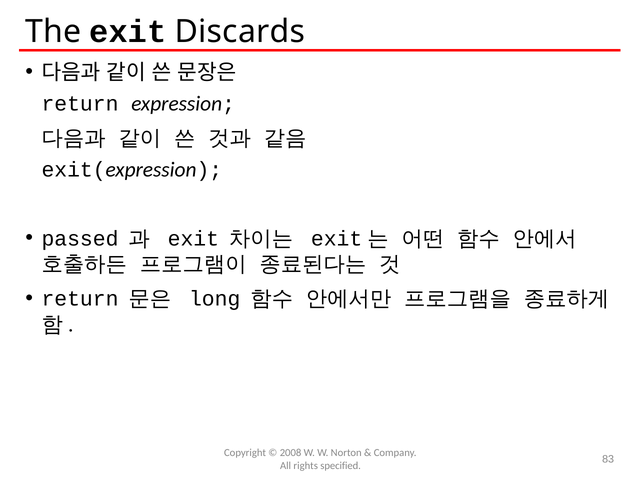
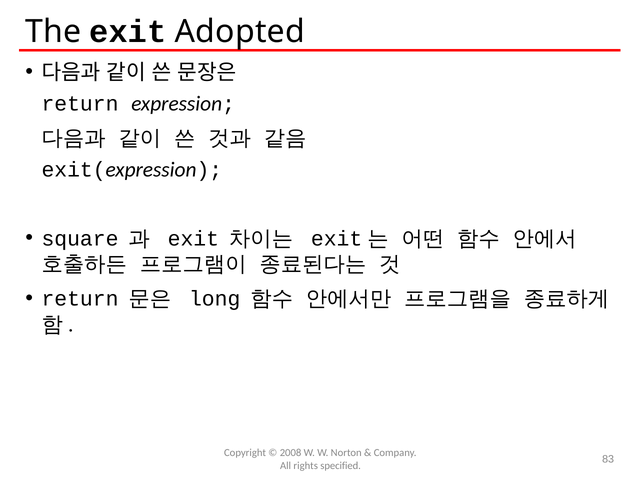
Discards: Discards -> Adopted
passed: passed -> square
